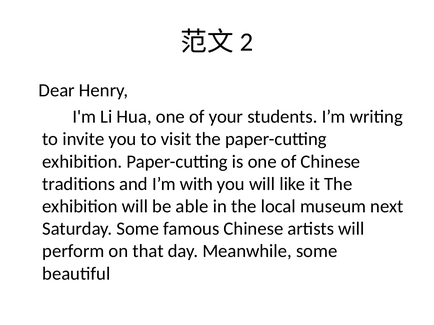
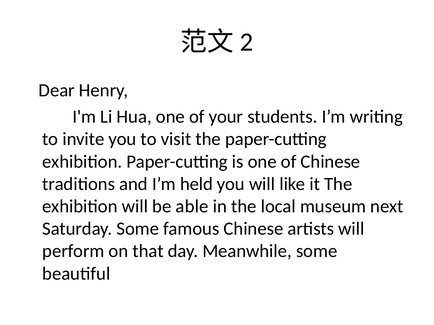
with: with -> held
